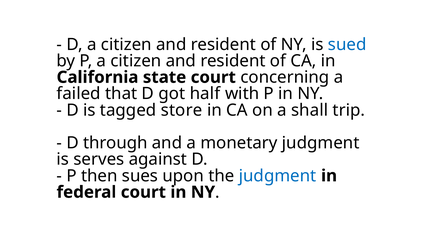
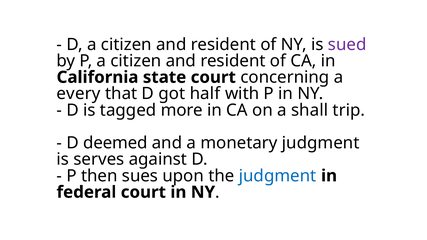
sued colour: blue -> purple
failed: failed -> every
store: store -> more
through: through -> deemed
